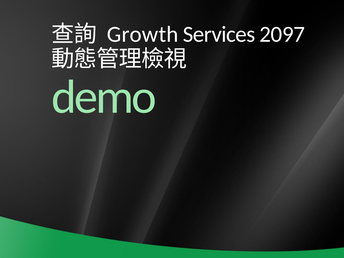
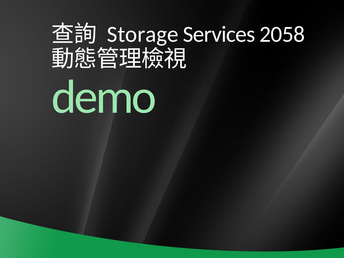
Growth: Growth -> Storage
2097: 2097 -> 2058
